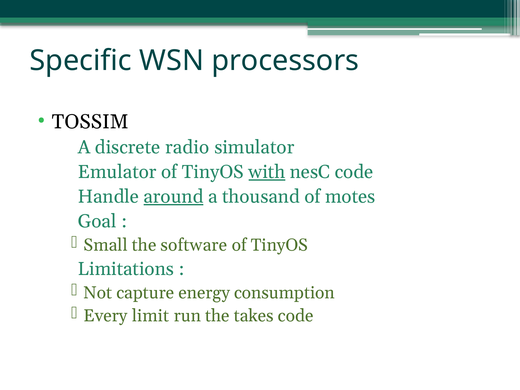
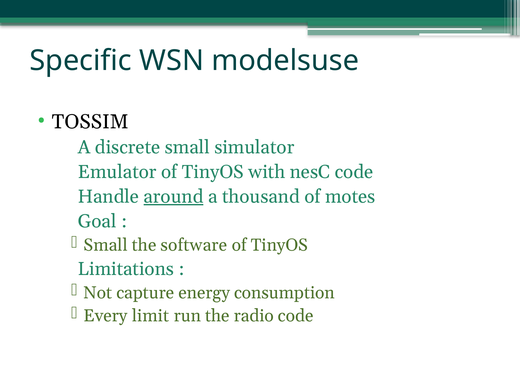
processors: processors -> modelsuse
discrete radio: radio -> small
with underline: present -> none
takes: takes -> radio
